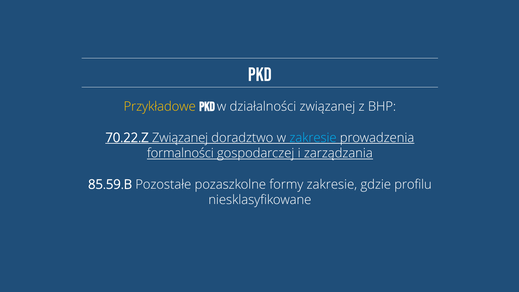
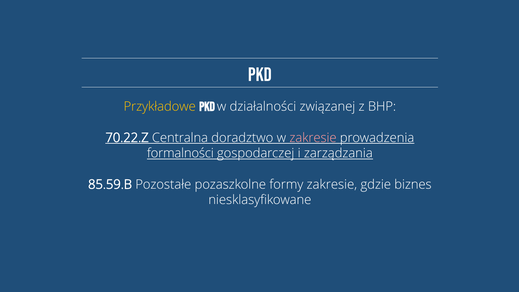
70.22.Z Związanej: Związanej -> Centralna
zakresie at (313, 138) colour: light blue -> pink
profilu: profilu -> biznes
